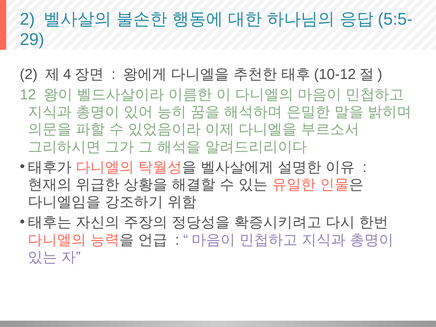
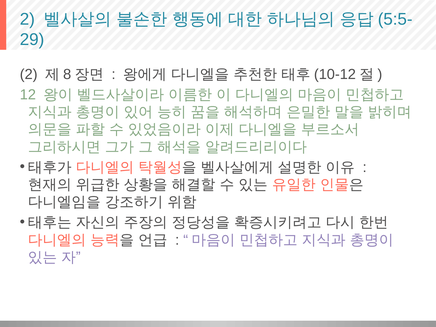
4: 4 -> 8
